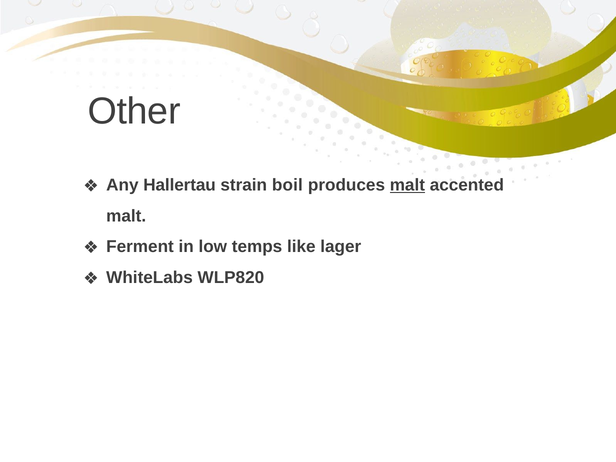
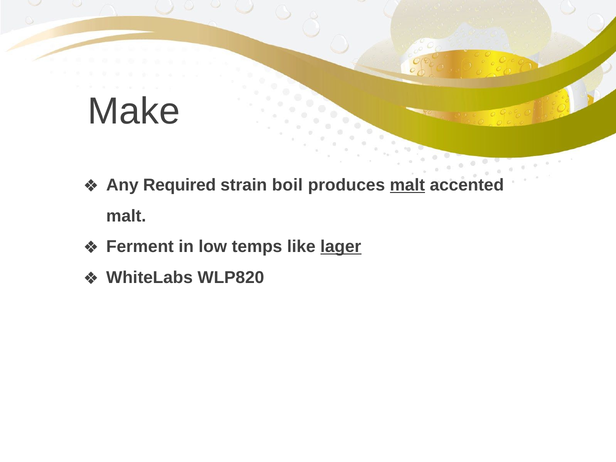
Other: Other -> Make
Hallertau: Hallertau -> Required
lager underline: none -> present
